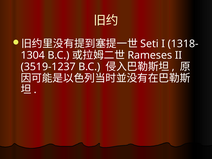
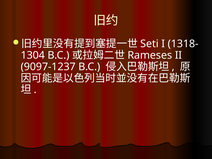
3519-1237: 3519-1237 -> 9097-1237
